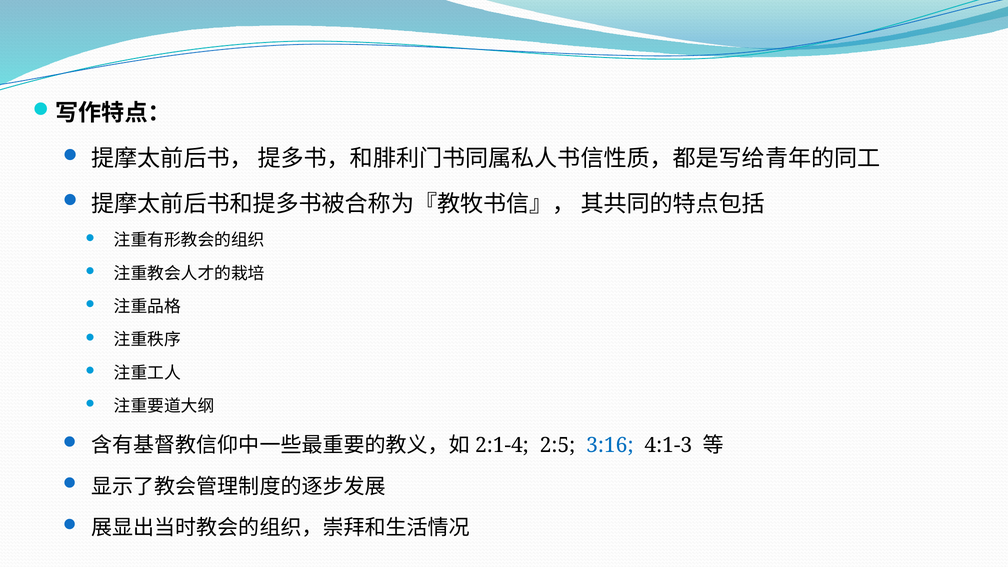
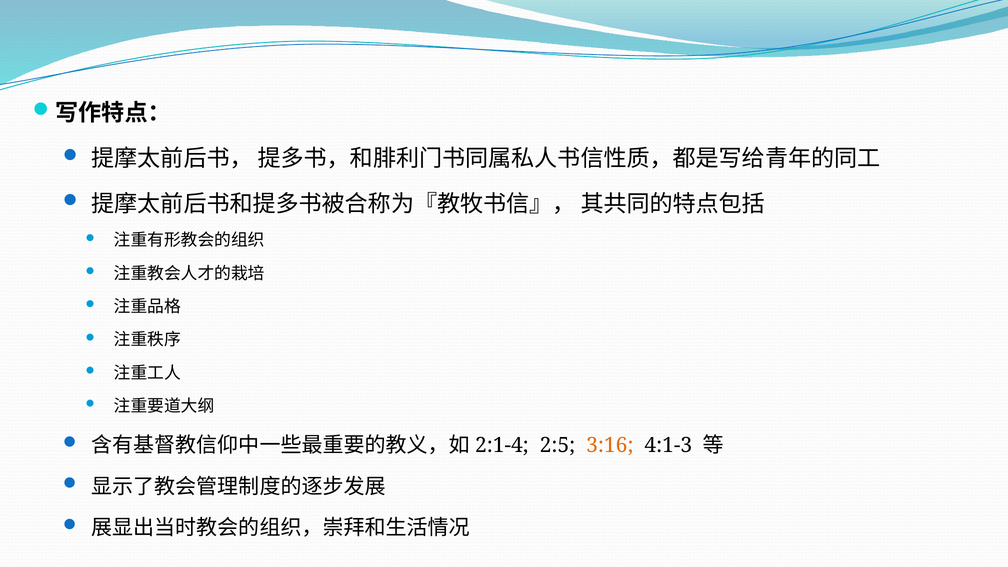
3:16 colour: blue -> orange
